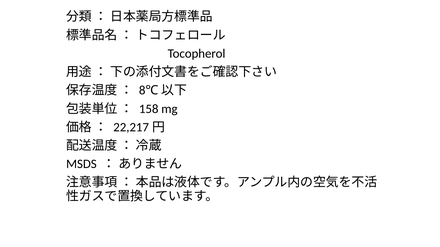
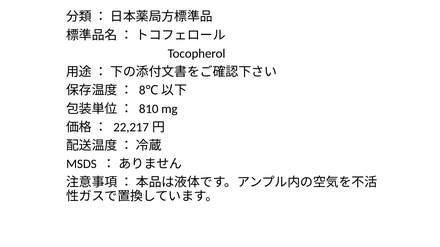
158: 158 -> 810
